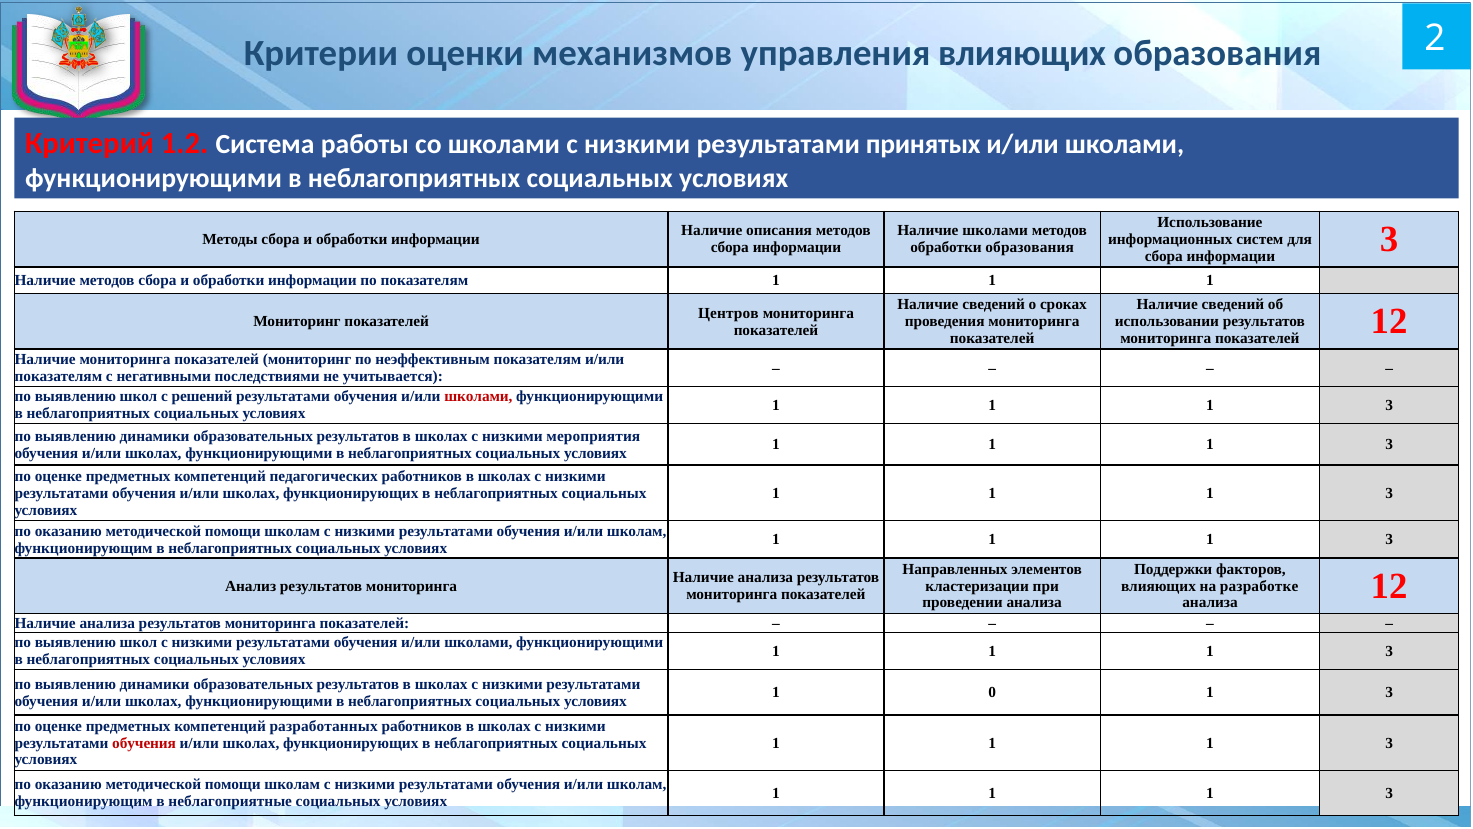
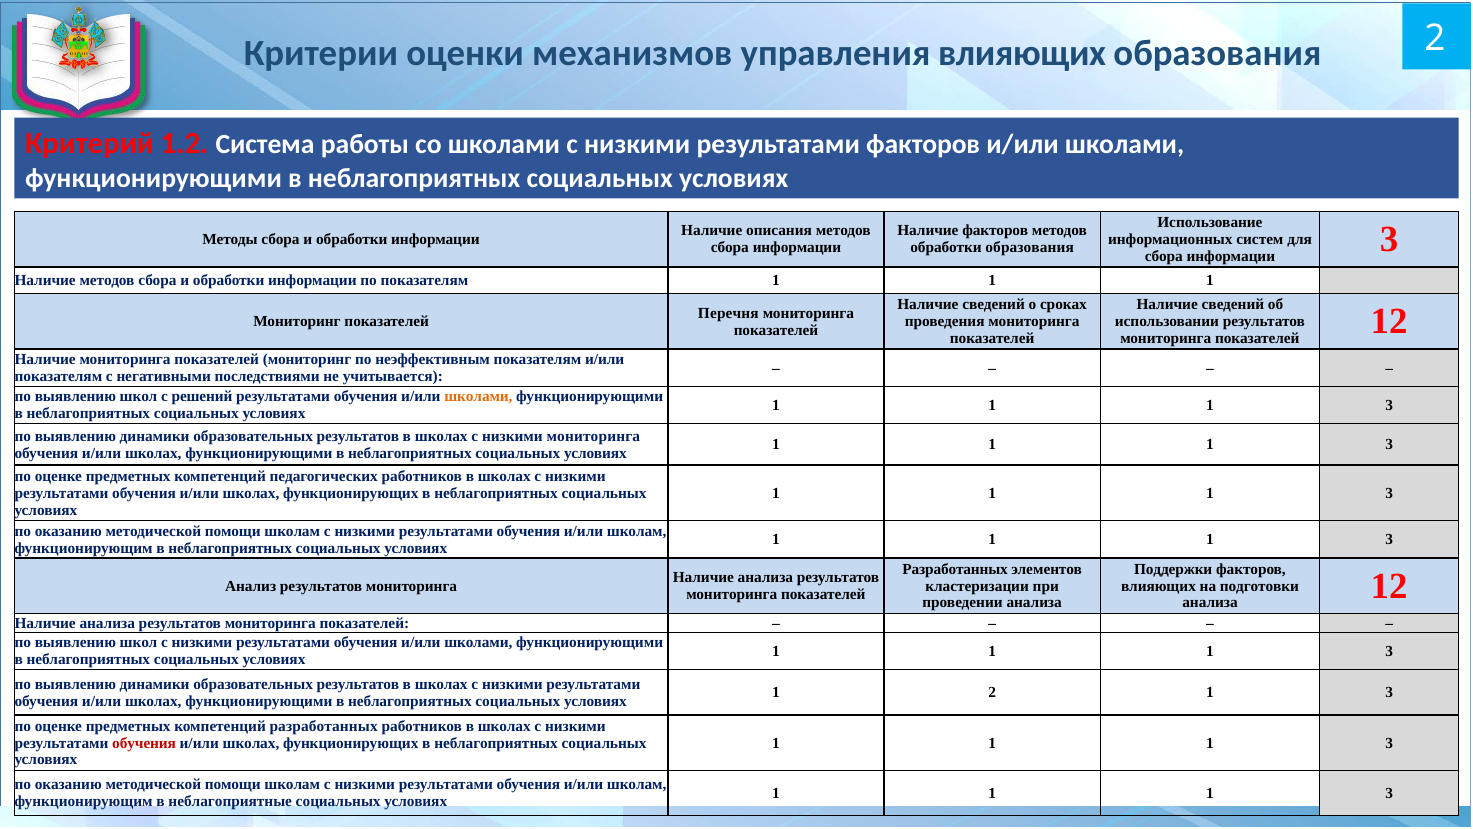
результатами принятых: принятых -> факторов
Наличие школами: школами -> факторов
Центров: Центров -> Перечня
школами at (478, 397) colour: red -> orange
низкими мероприятия: мероприятия -> мониторинга
Направленных at (955, 569): Направленных -> Разработанных
разработке: разработке -> подготовки
1 0: 0 -> 2
